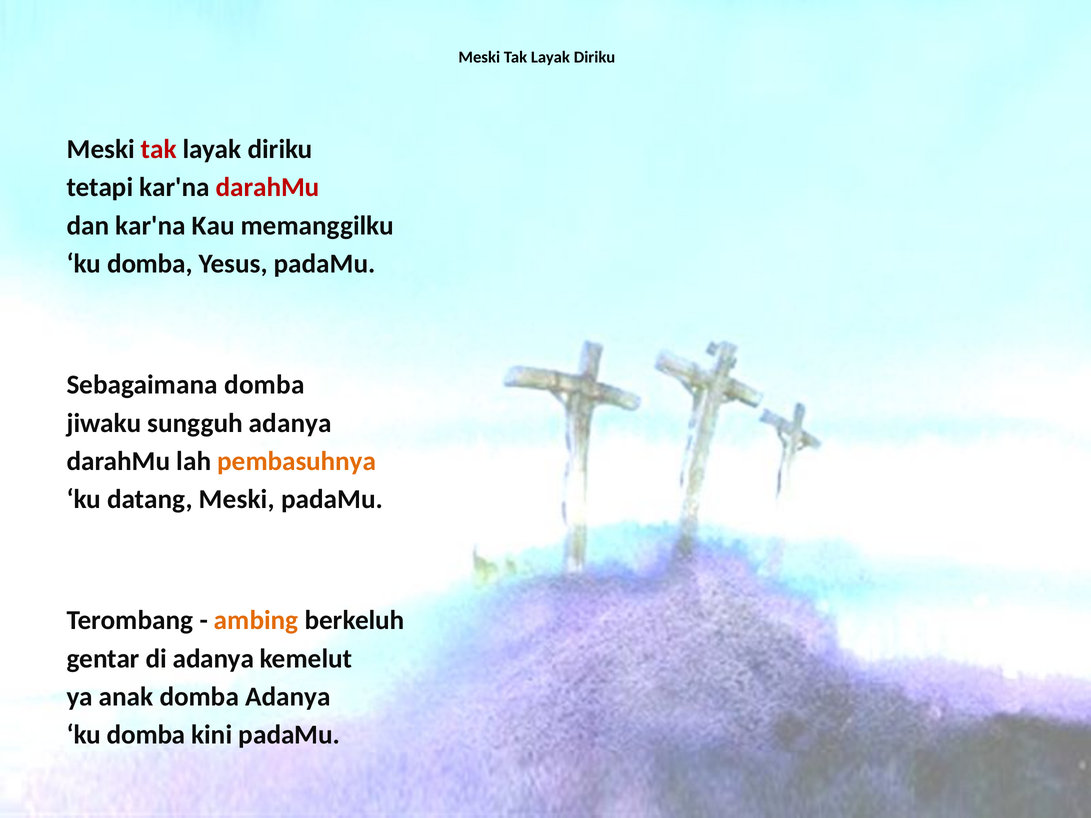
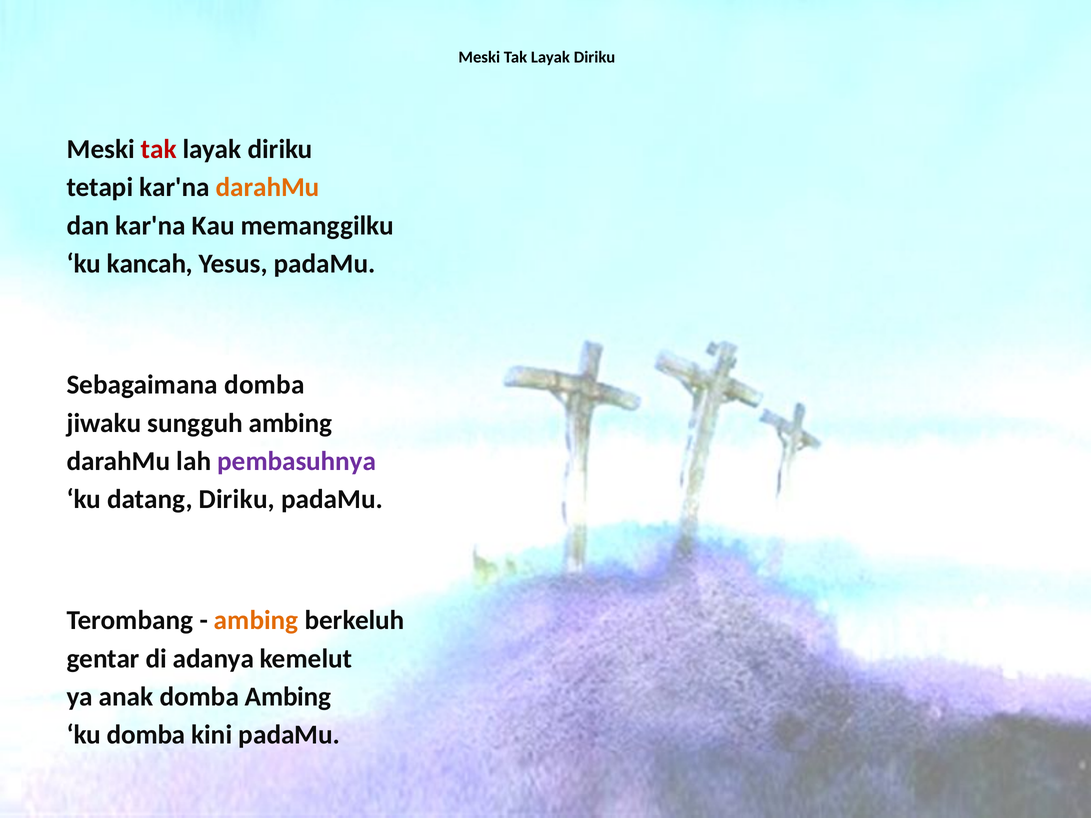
darahMu at (268, 188) colour: red -> orange
domba at (150, 264): domba -> kancah
sungguh adanya: adanya -> ambing
pembasuhnya colour: orange -> purple
datang Meski: Meski -> Diriku
domba Adanya: Adanya -> Ambing
